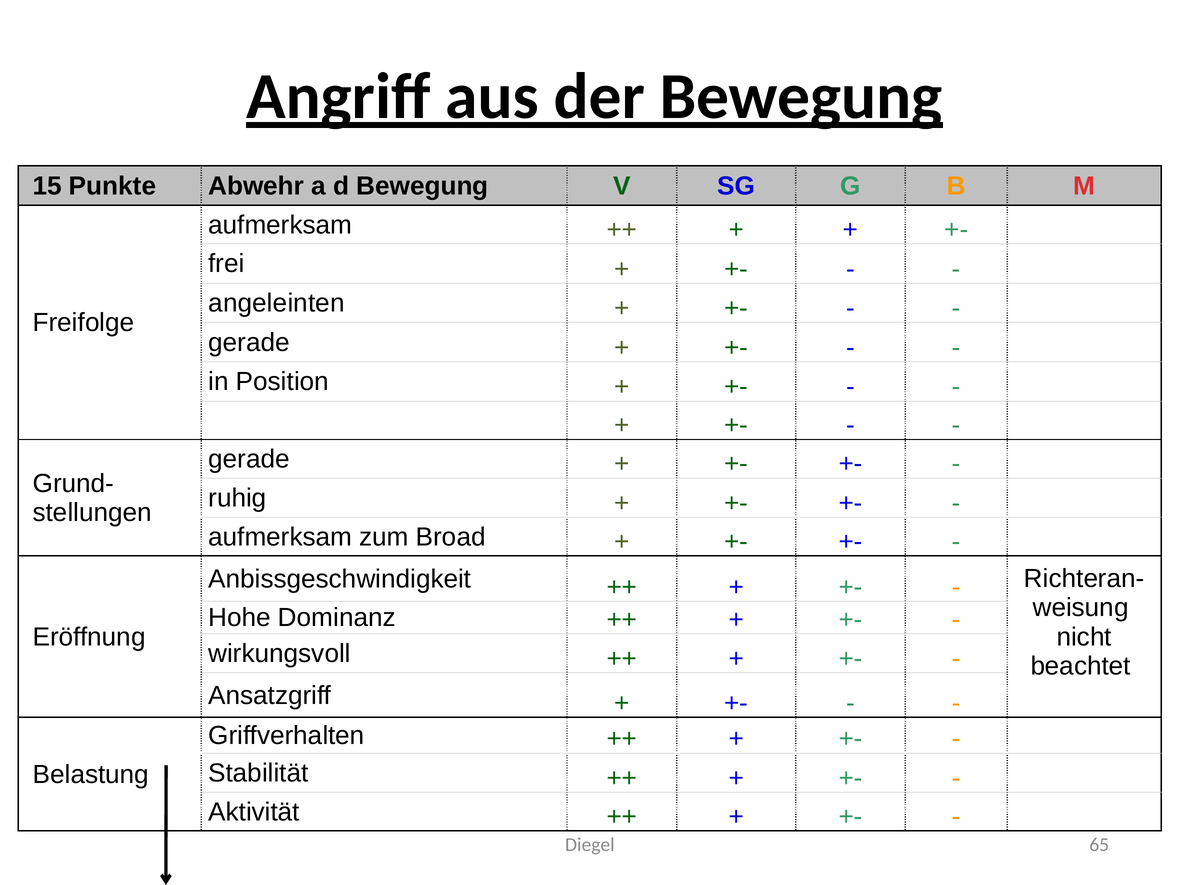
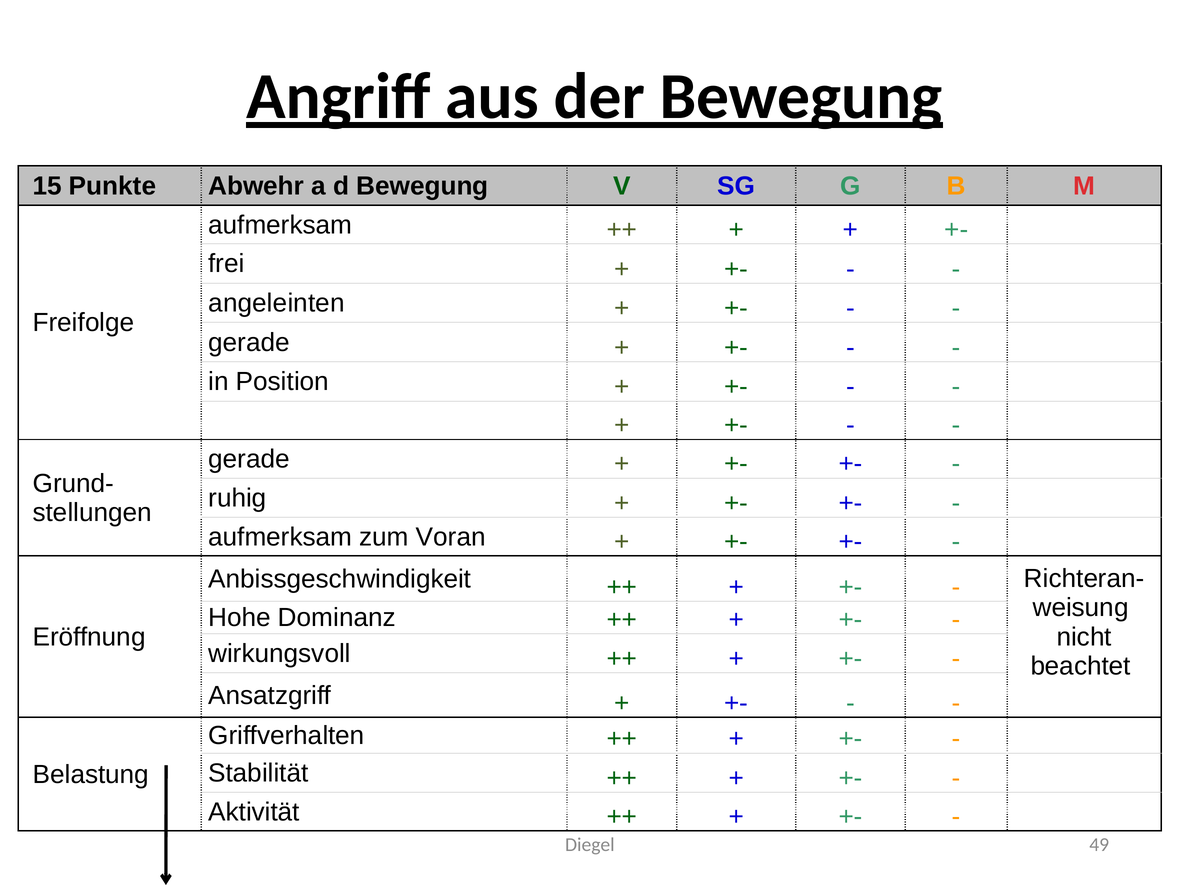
Broad: Broad -> Voran
65: 65 -> 49
